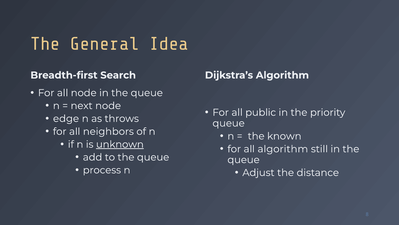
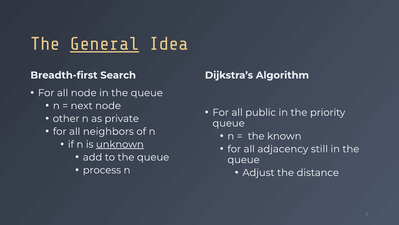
General underline: none -> present
edge: edge -> other
throws: throws -> private
all algorithm: algorithm -> adjacency
